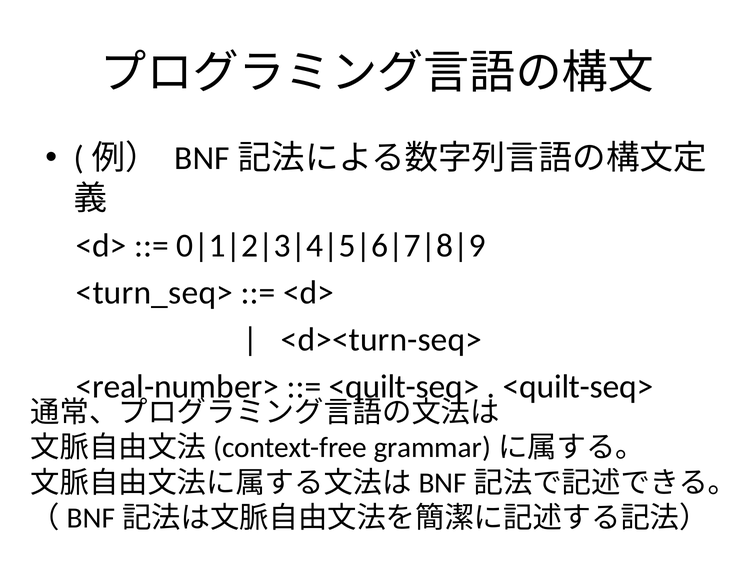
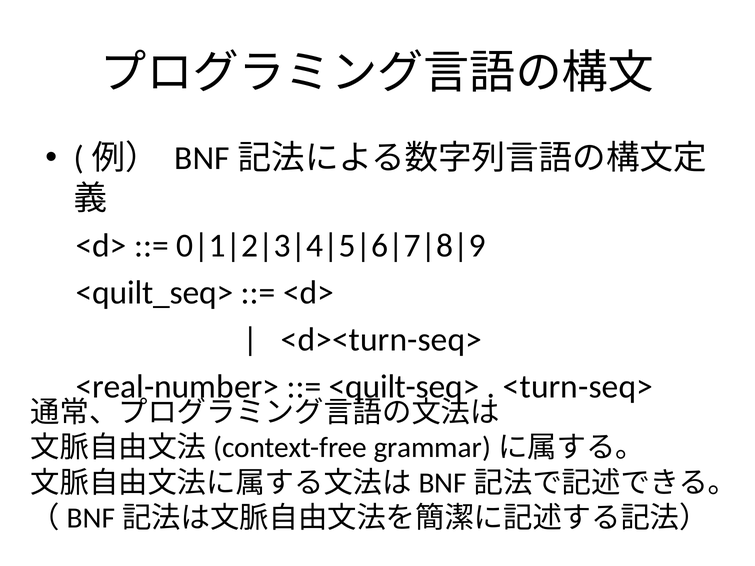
<turn_seq>: <turn_seq> -> <quilt_seq>
<quilt-seq> at (578, 387): <quilt-seq> -> <turn-seq>
